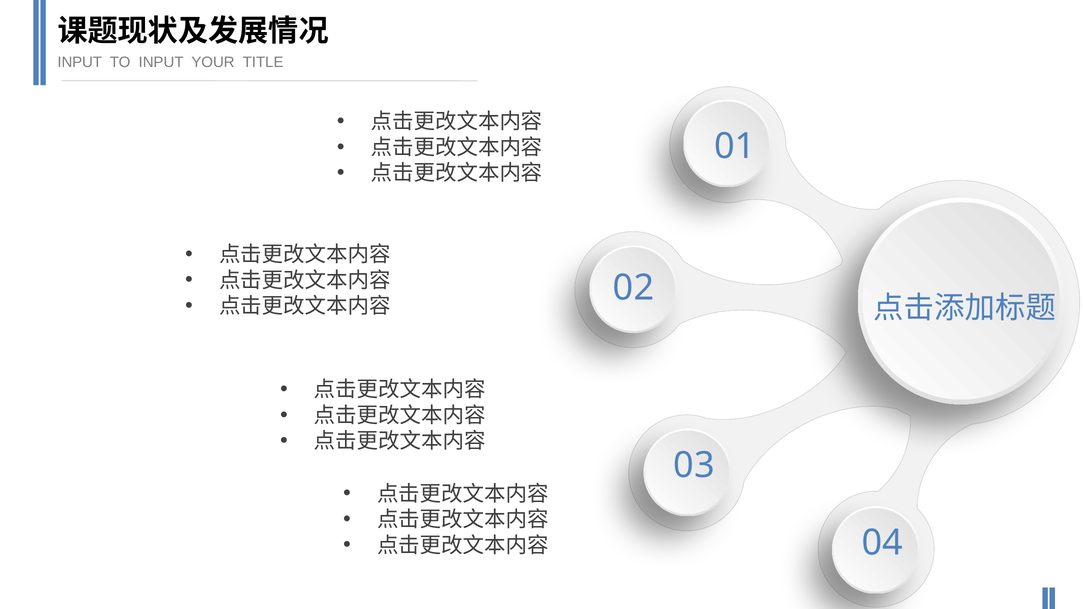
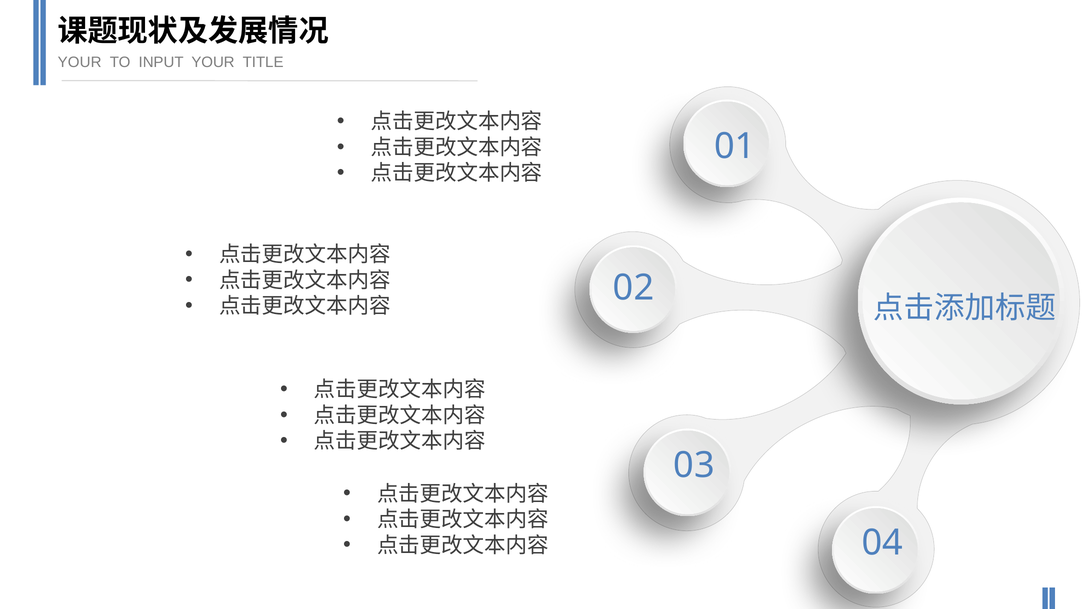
INPUT at (80, 62): INPUT -> YOUR
